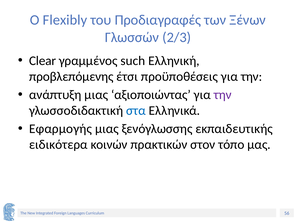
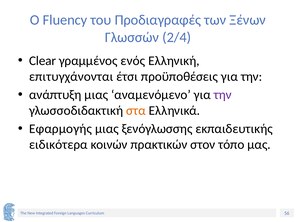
Flexibly: Flexibly -> Fluency
2/3: 2/3 -> 2/4
such: such -> ενός
προβλεπόμενης: προβλεπόμενης -> επιτυγχάνονται
αξιοποιώντας: αξιοποιώντας -> αναμενόμενο
στα colour: blue -> orange
